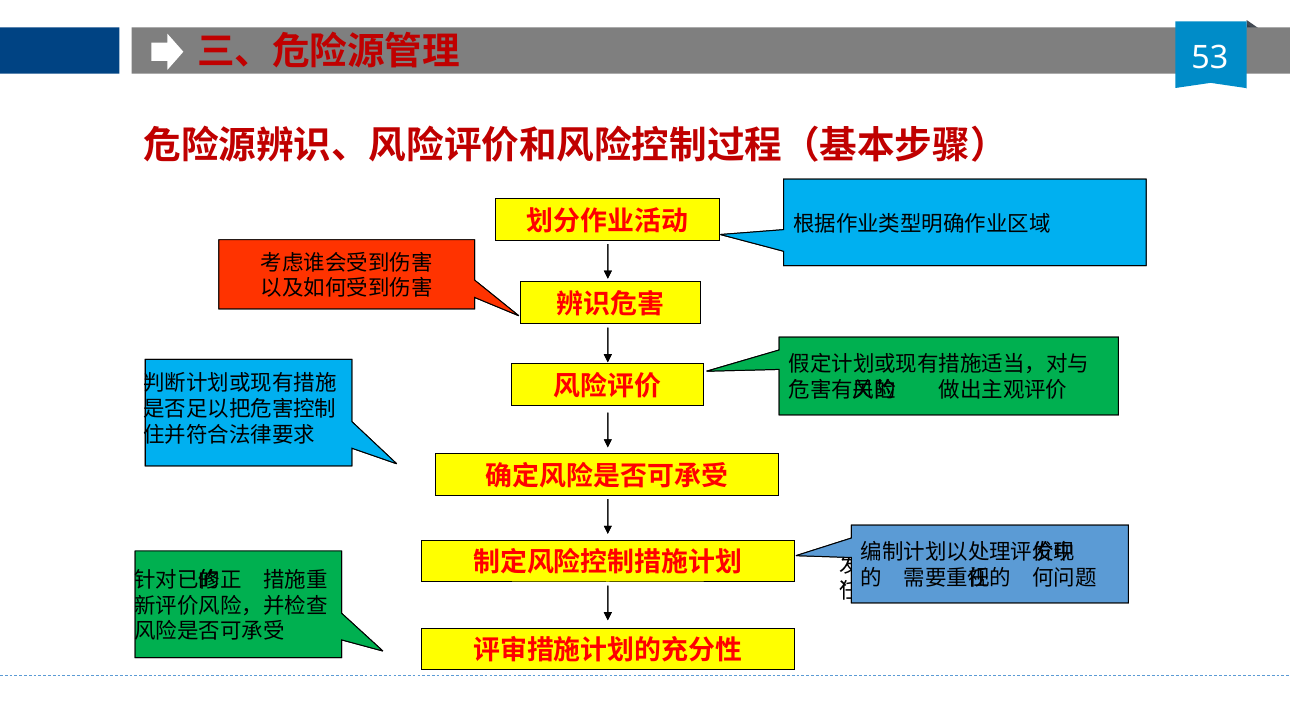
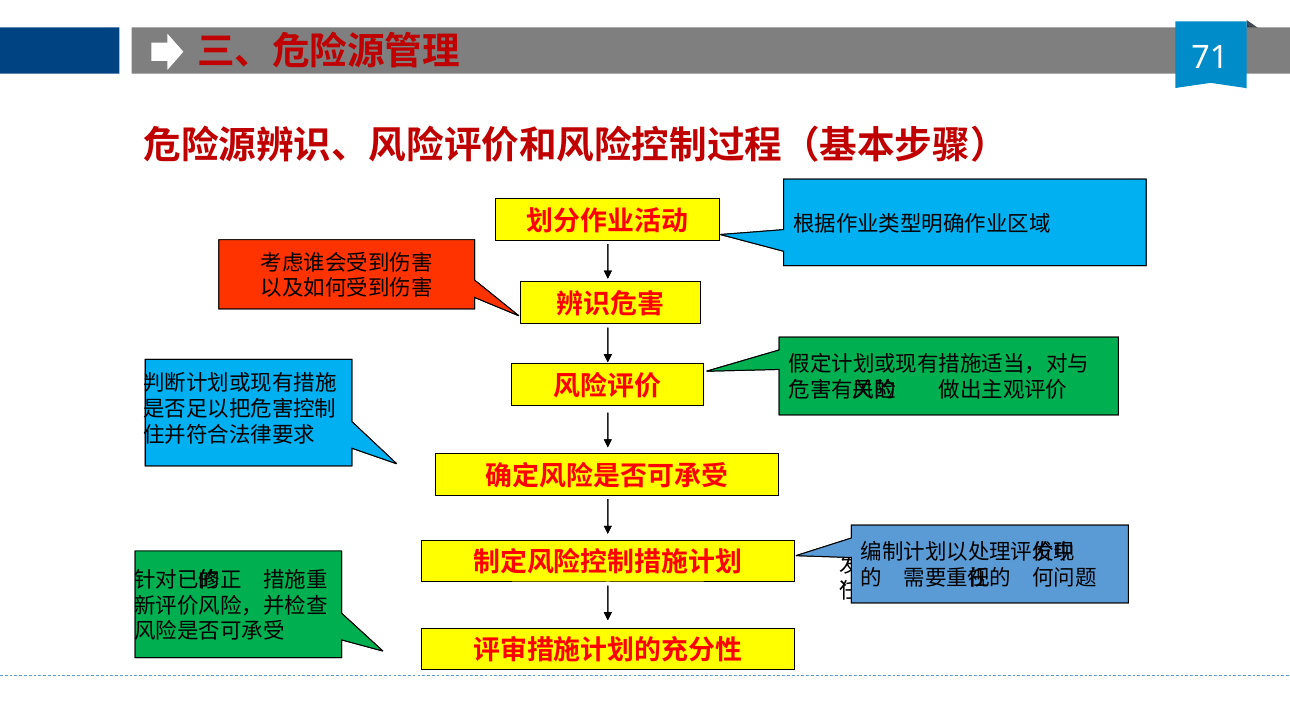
53: 53 -> 71
